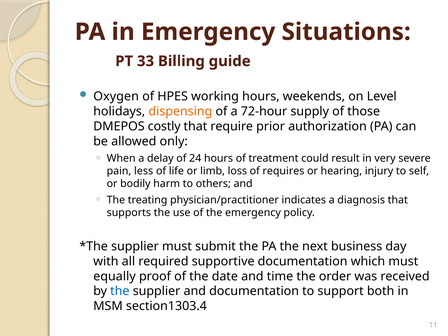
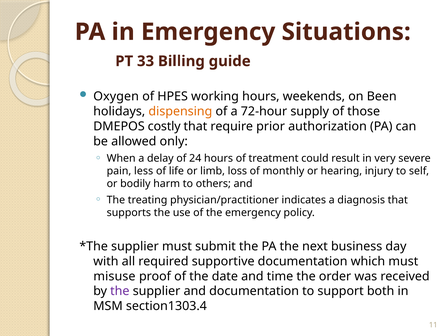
Level: Level -> Been
requires: requires -> monthly
equally: equally -> misuse
the at (120, 291) colour: blue -> purple
